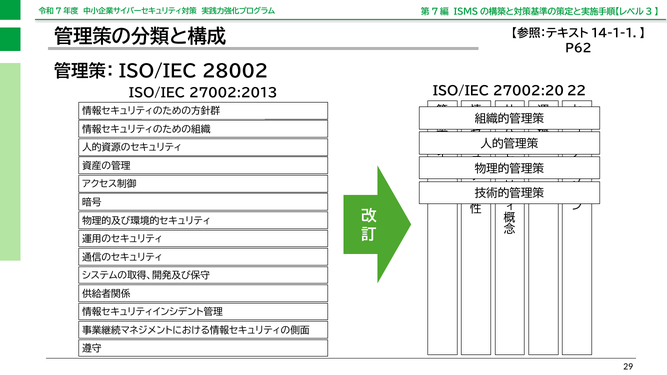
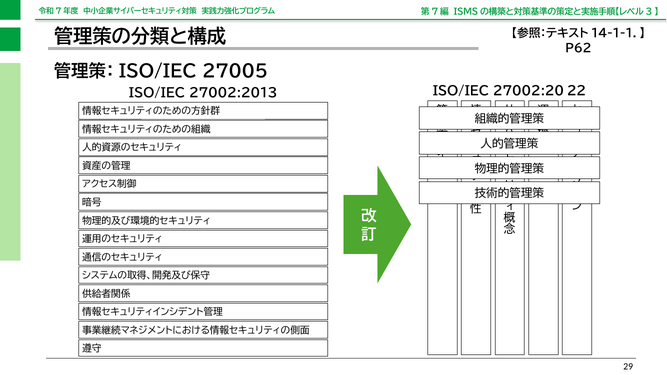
28002: 28002 -> 27005
